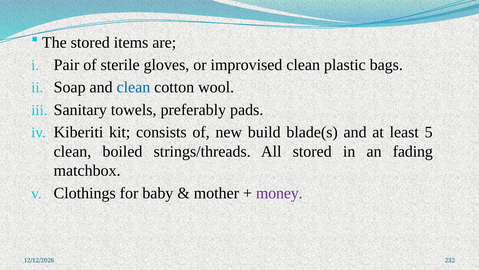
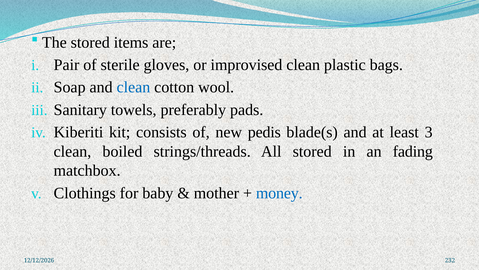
build: build -> pedis
5: 5 -> 3
money colour: purple -> blue
